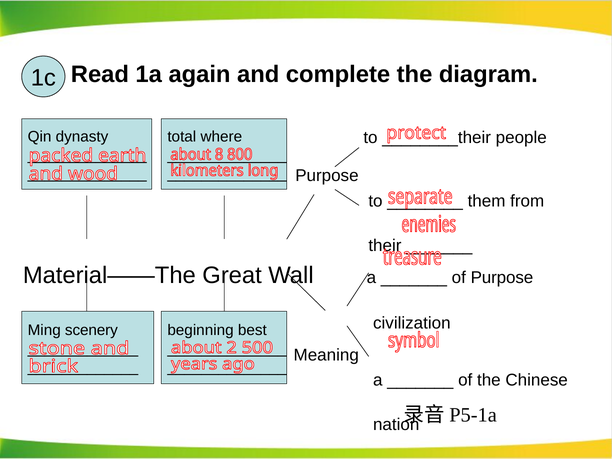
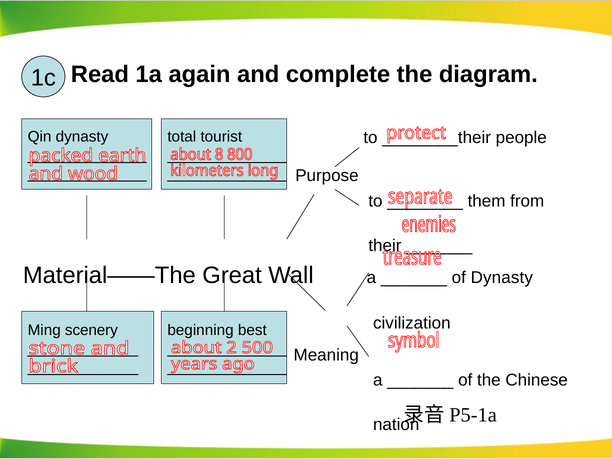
where: where -> tourist
of Purpose: Purpose -> Dynasty
